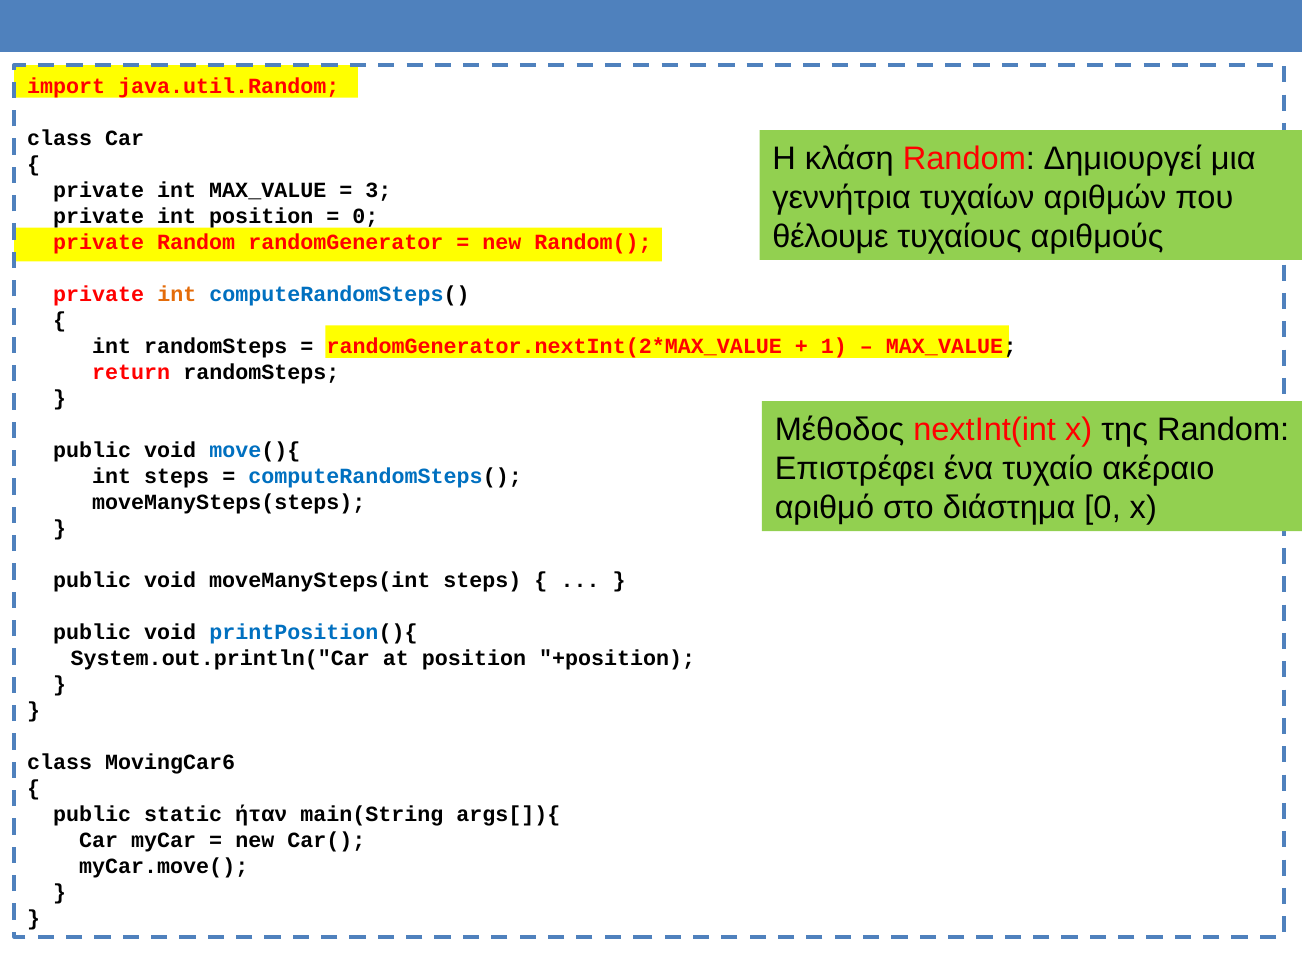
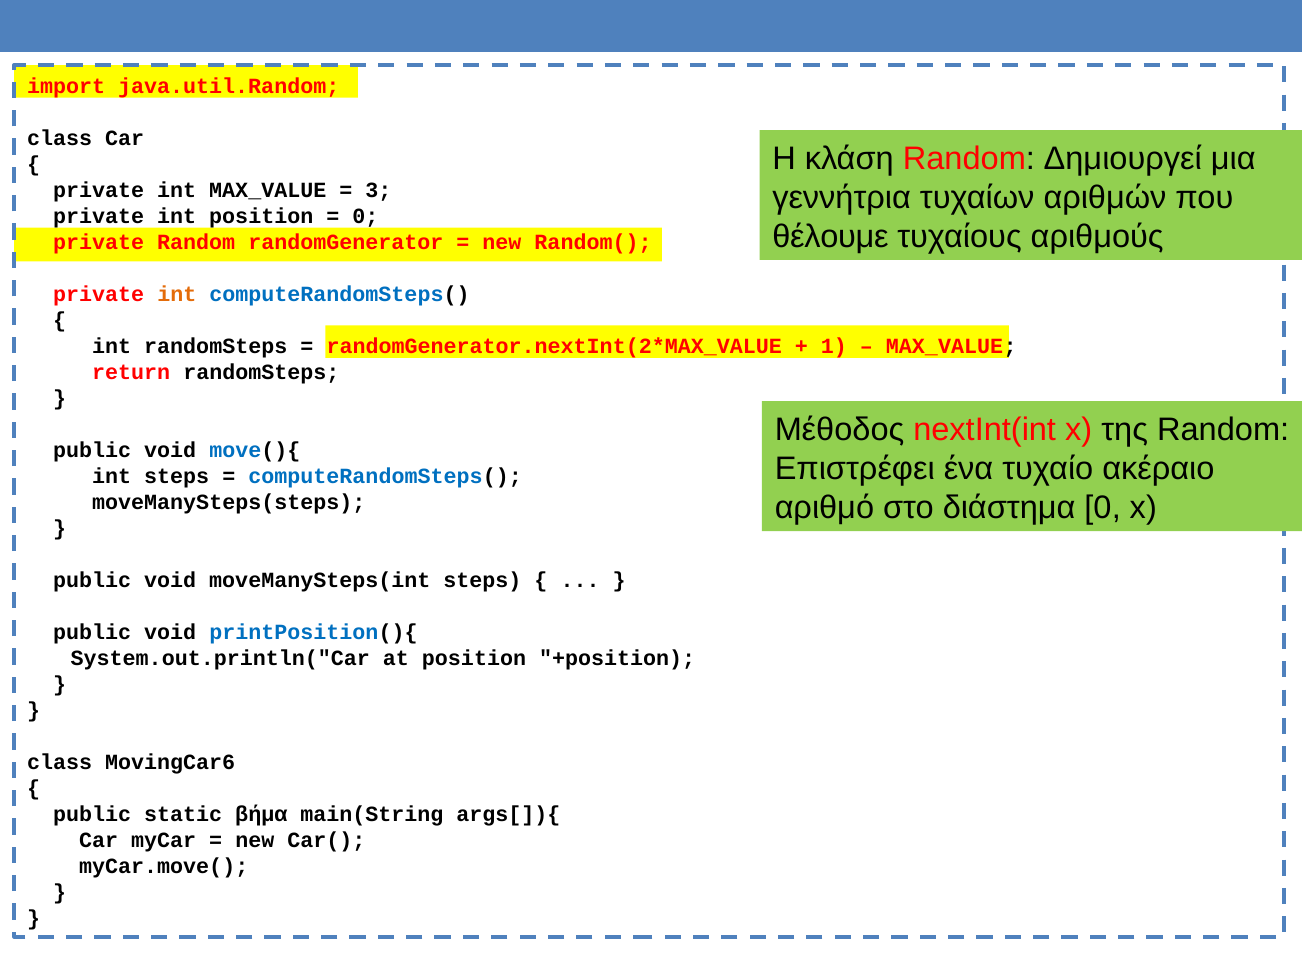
ήταν: ήταν -> βήμα
